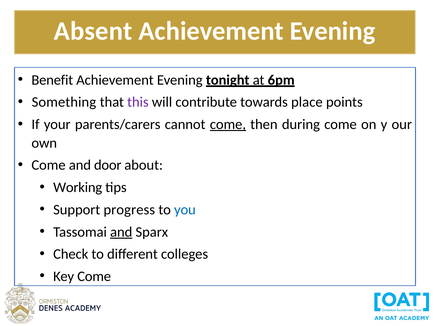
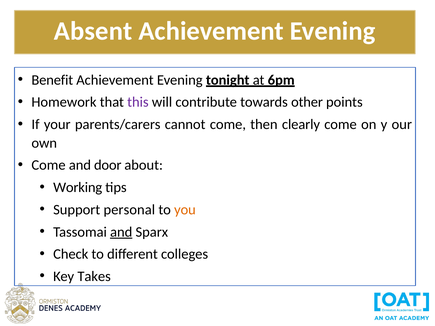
Something: Something -> Homework
place: place -> other
come at (228, 124) underline: present -> none
during: during -> clearly
progress: progress -> personal
you colour: blue -> orange
Key Come: Come -> Takes
